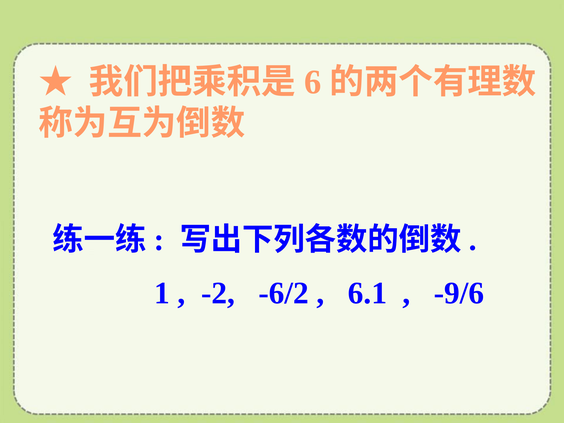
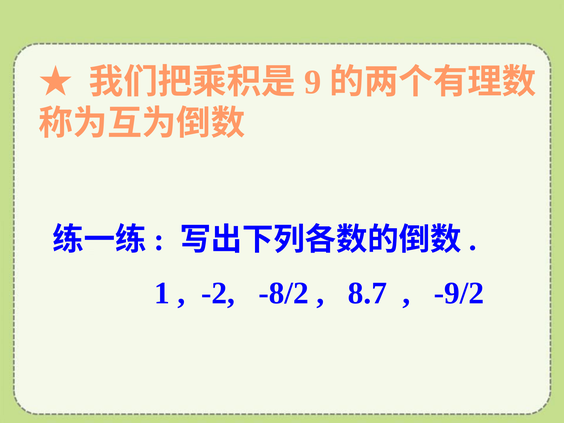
6: 6 -> 9
-6/2: -6/2 -> -8/2
6.1: 6.1 -> 8.7
-9/6: -9/6 -> -9/2
